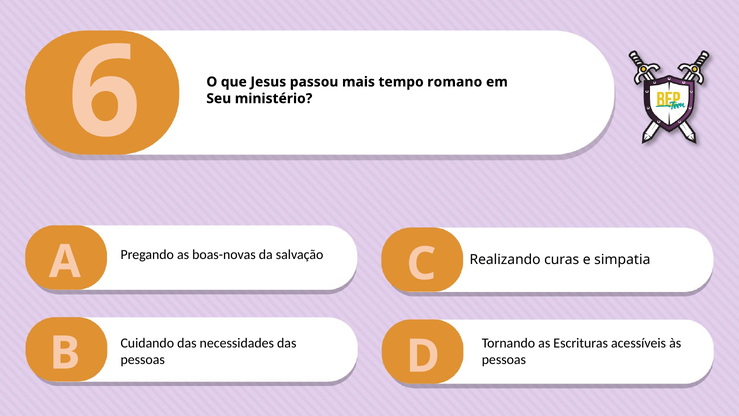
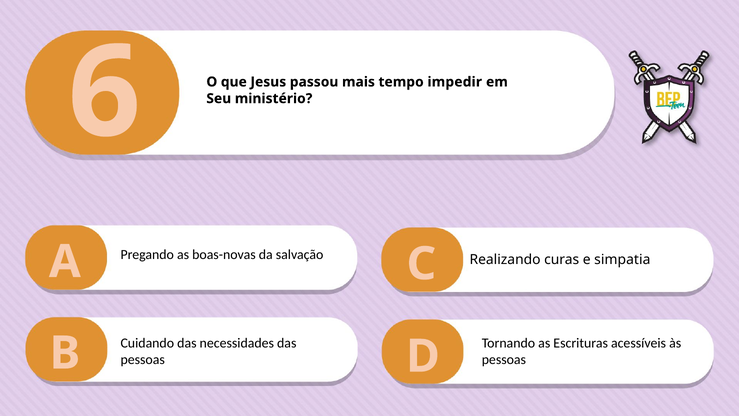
romano: romano -> impedir
